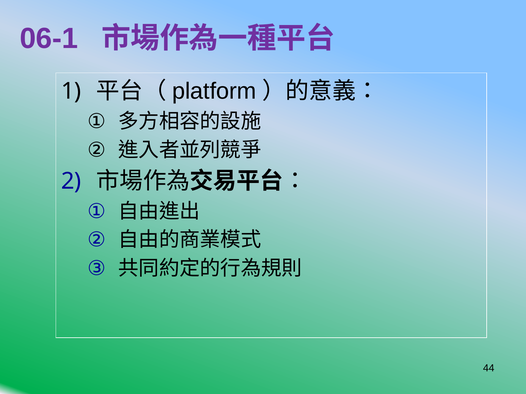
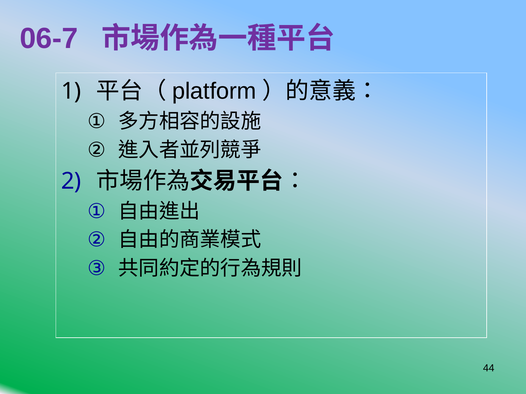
06-1: 06-1 -> 06-7
